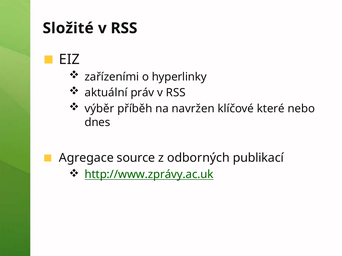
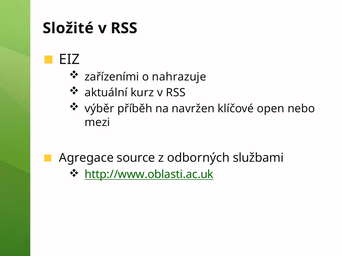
hyperlinky: hyperlinky -> nahrazuje
práv: práv -> kurz
které: které -> open
dnes: dnes -> mezi
publikací: publikací -> službami
http://www.zprávy.ac.uk: http://www.zprávy.ac.uk -> http://www.oblasti.ac.uk
